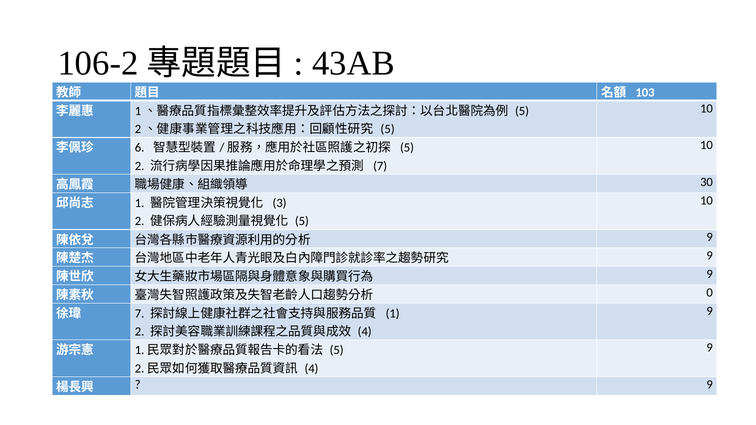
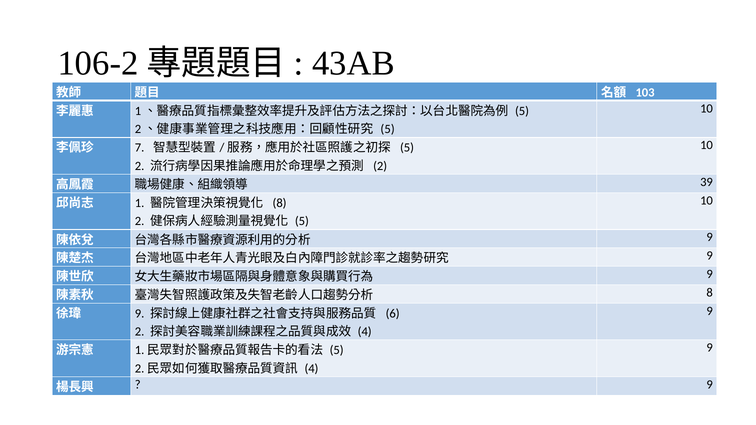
6: 6 -> 7
7 at (380, 166): 7 -> 2
30: 30 -> 39
3 at (280, 203): 3 -> 8
0 at (710, 293): 0 -> 8
7 at (140, 314): 7 -> 9
1 at (393, 314): 1 -> 6
